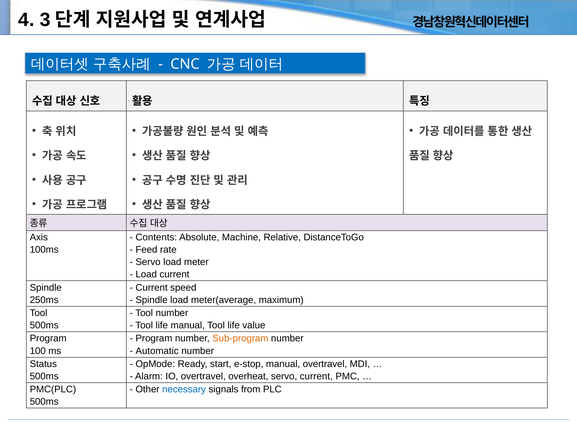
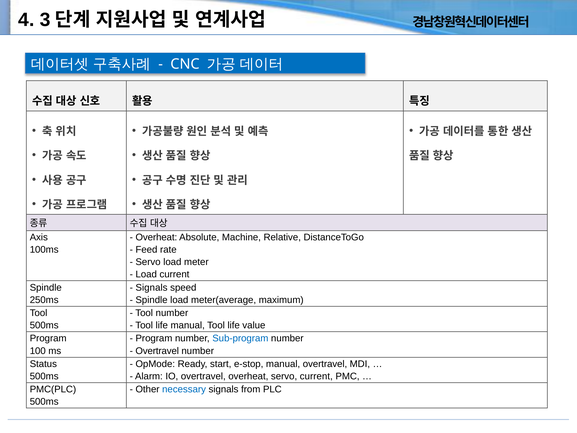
Contents at (156, 237): Contents -> Overheat
Current at (152, 287): Current -> Signals
Sub-program colour: orange -> blue
Automatic at (157, 351): Automatic -> Overtravel
